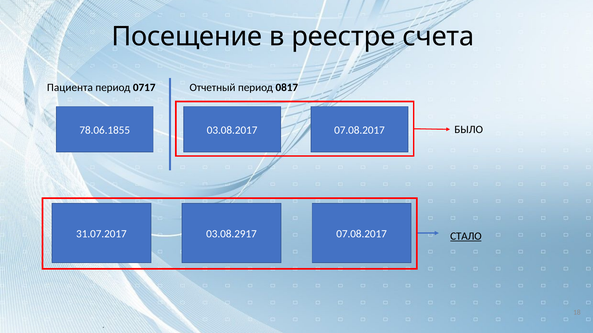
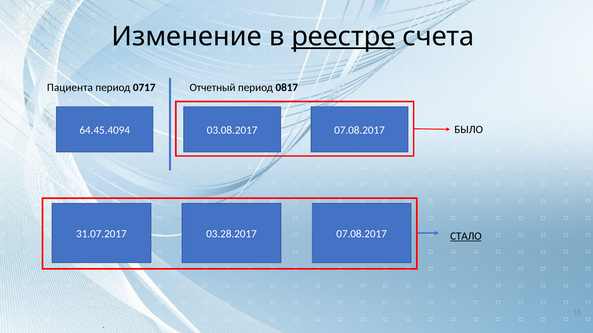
Посещение: Посещение -> Изменение
реестре underline: none -> present
78.06.1855: 78.06.1855 -> 64.45.4094
03.08.2917: 03.08.2917 -> 03.28.2017
